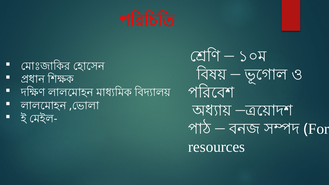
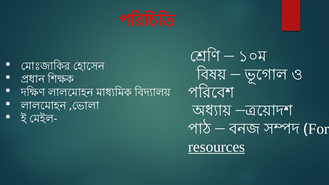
resources underline: none -> present
